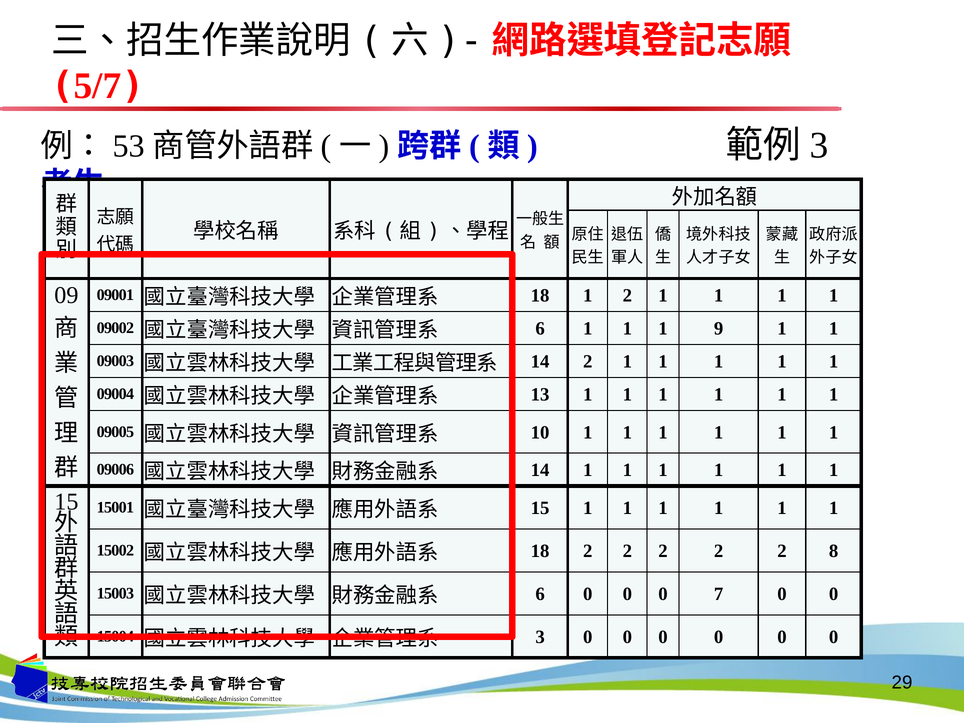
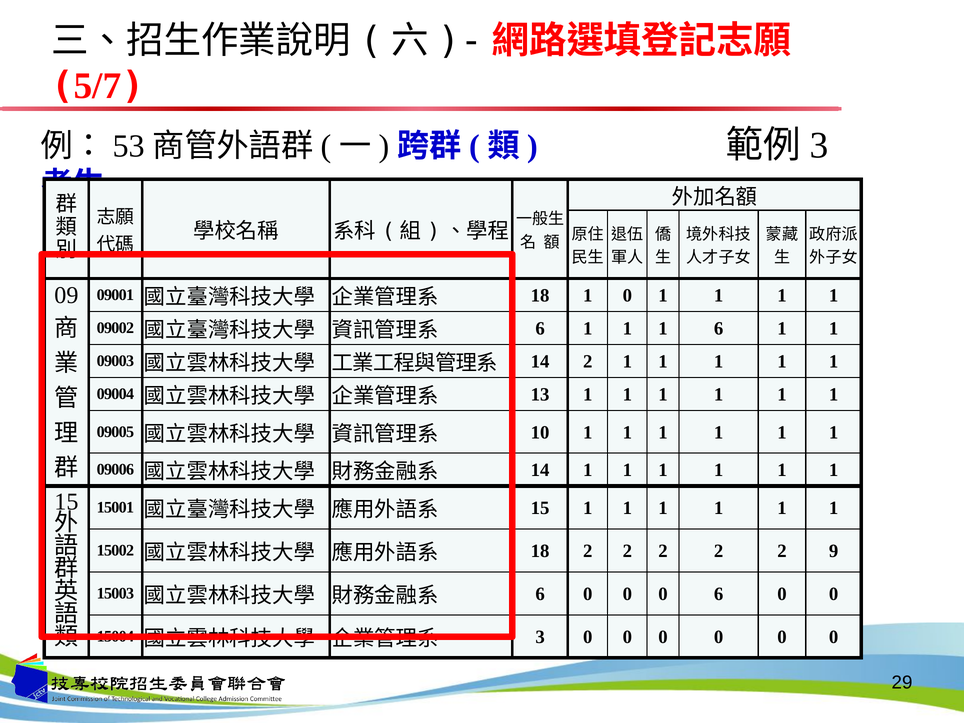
1 2: 2 -> 0
1 9: 9 -> 6
8: 8 -> 9
0 7: 7 -> 6
